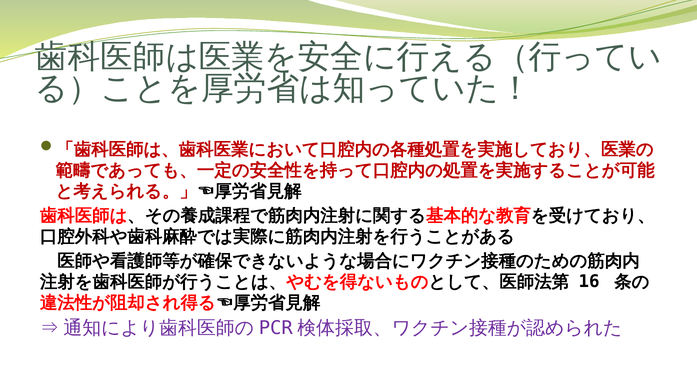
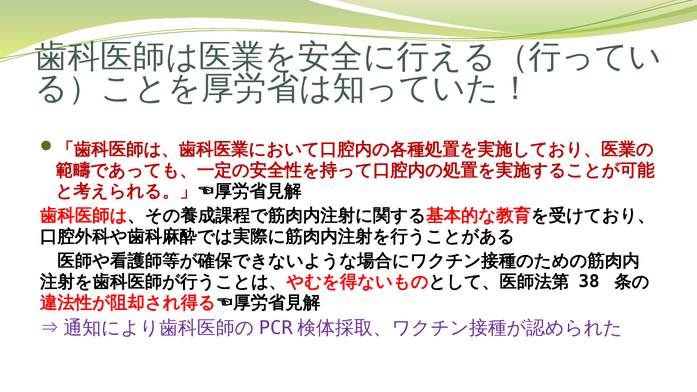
16: 16 -> 38
